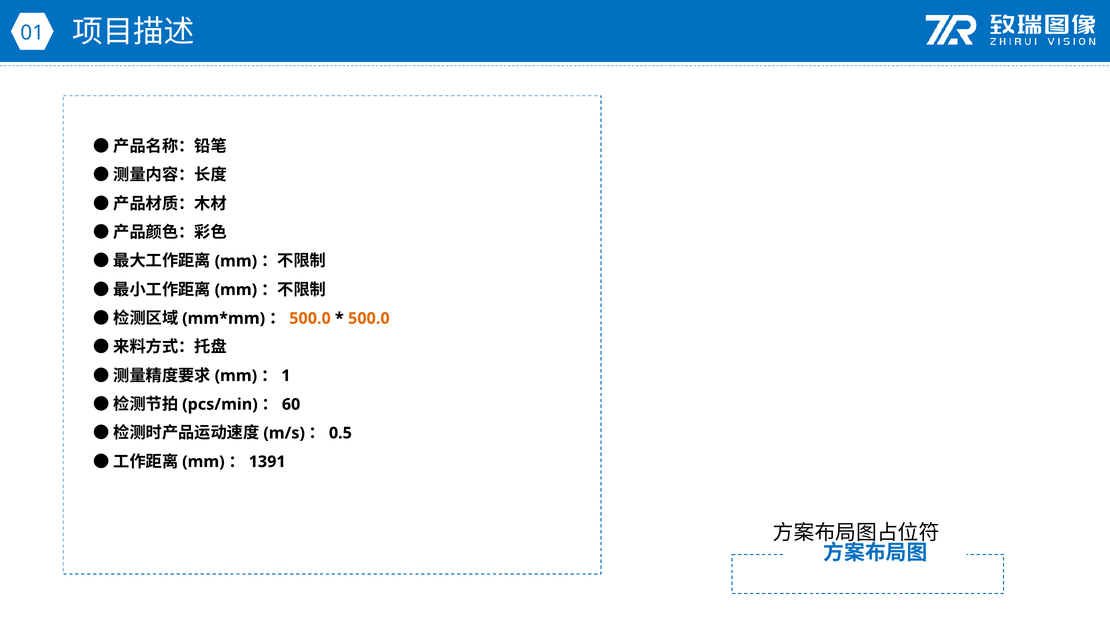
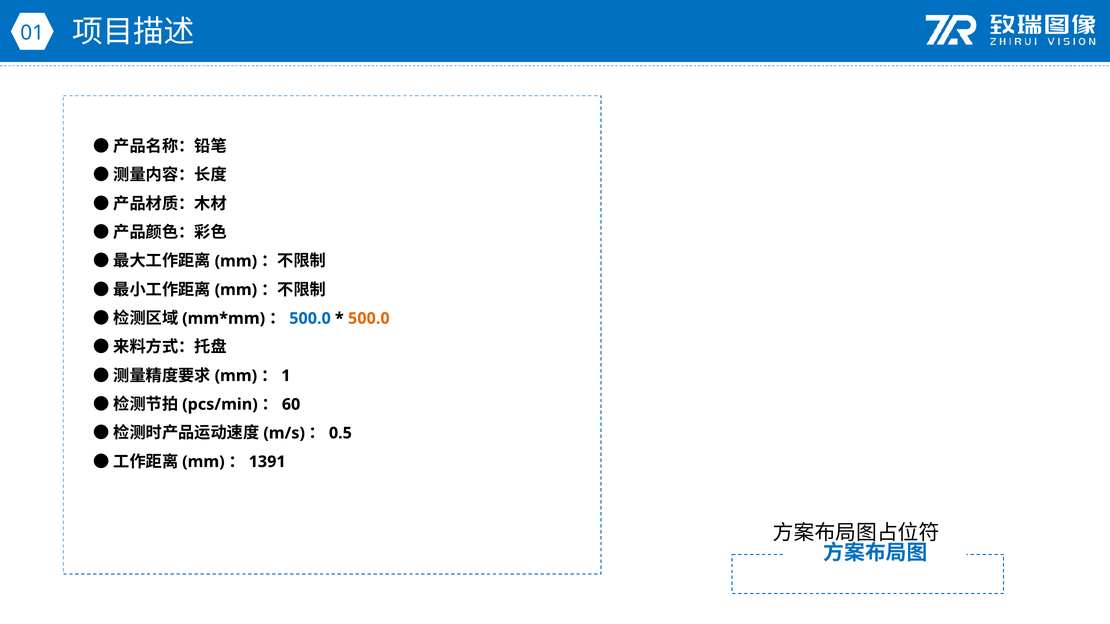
500.0 at (310, 319) colour: orange -> blue
